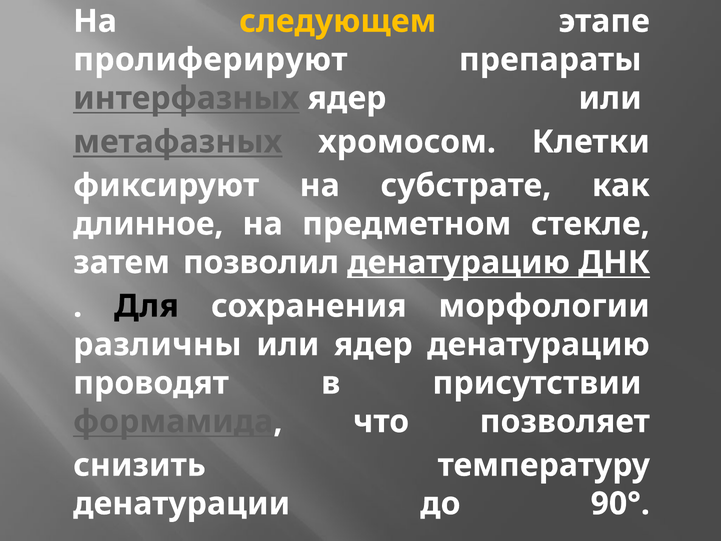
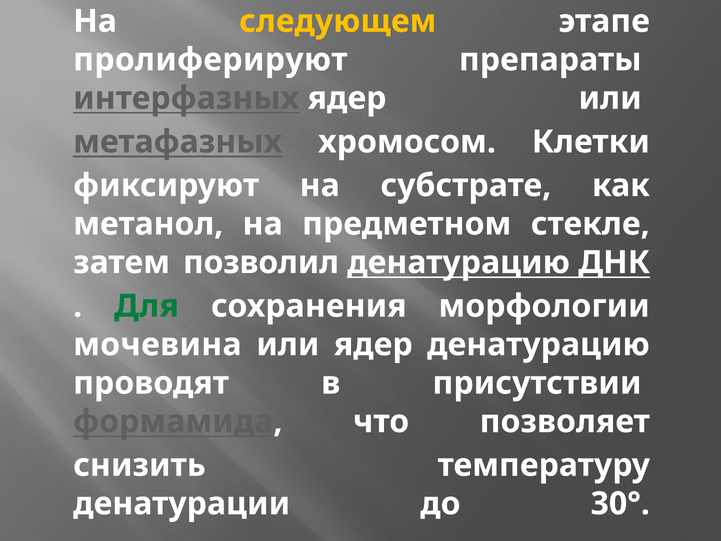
длинное: длинное -> метанол
Для colour: black -> green
различны: различны -> мочевина
90°: 90° -> 30°
